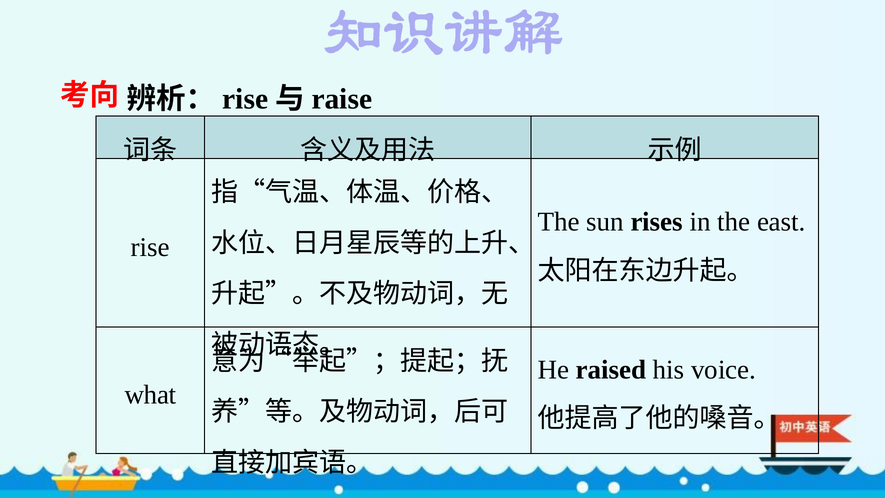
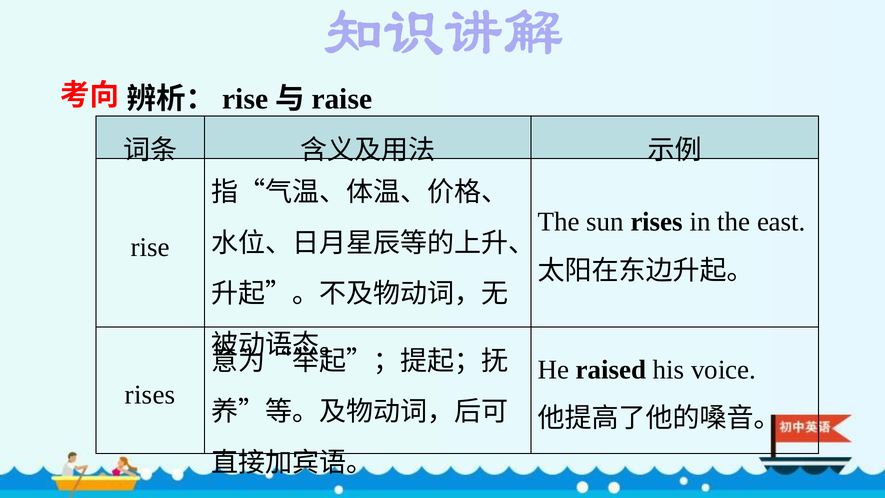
what at (150, 395): what -> rises
